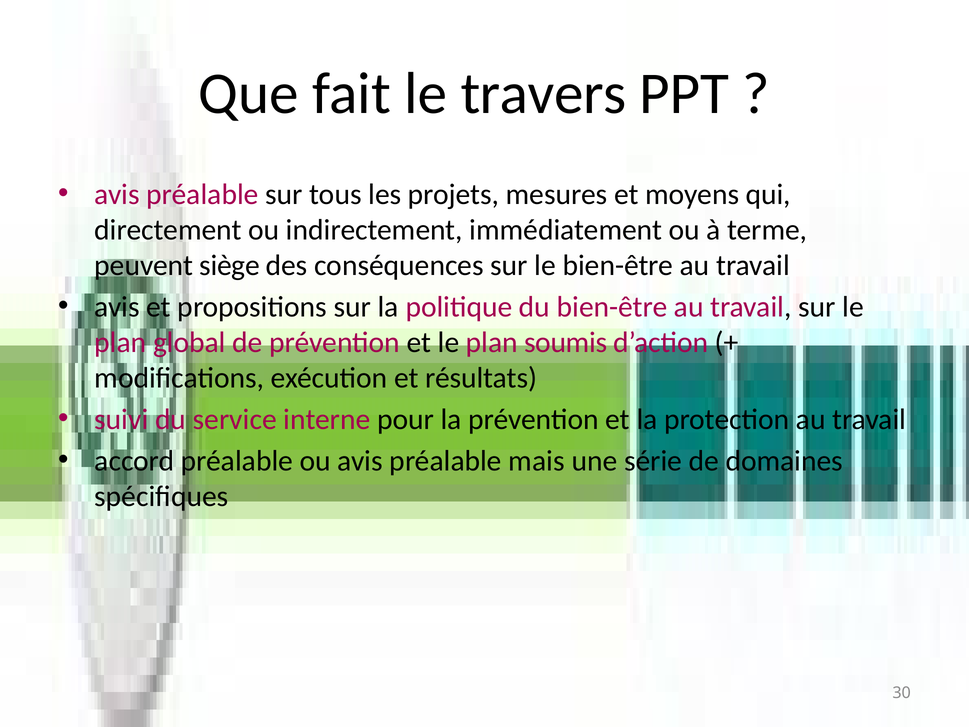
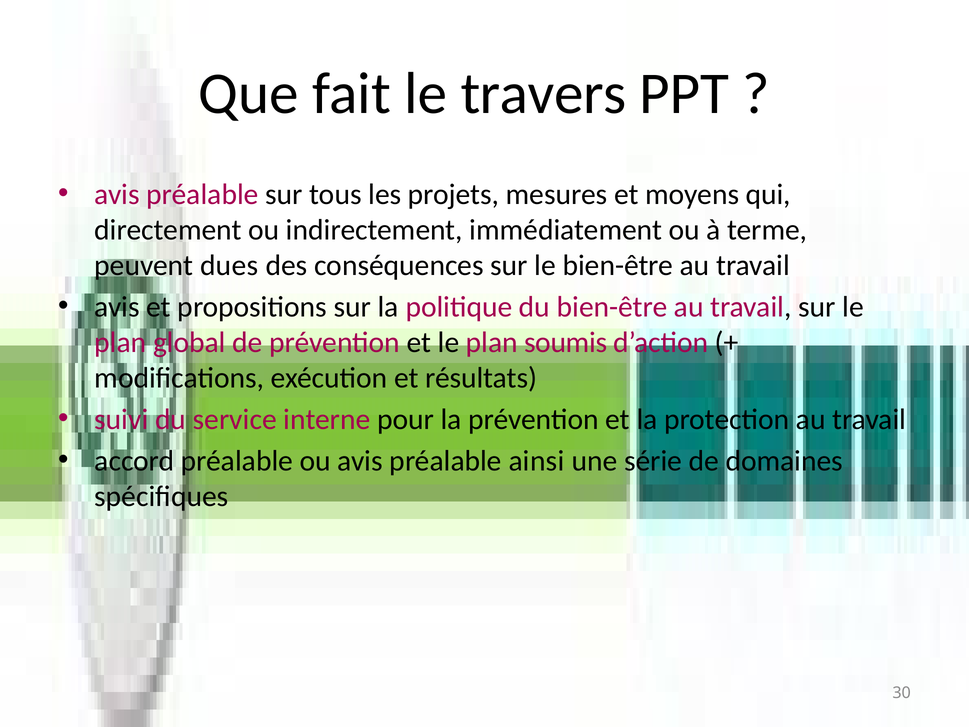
siège: siège -> dues
mais: mais -> ainsi
